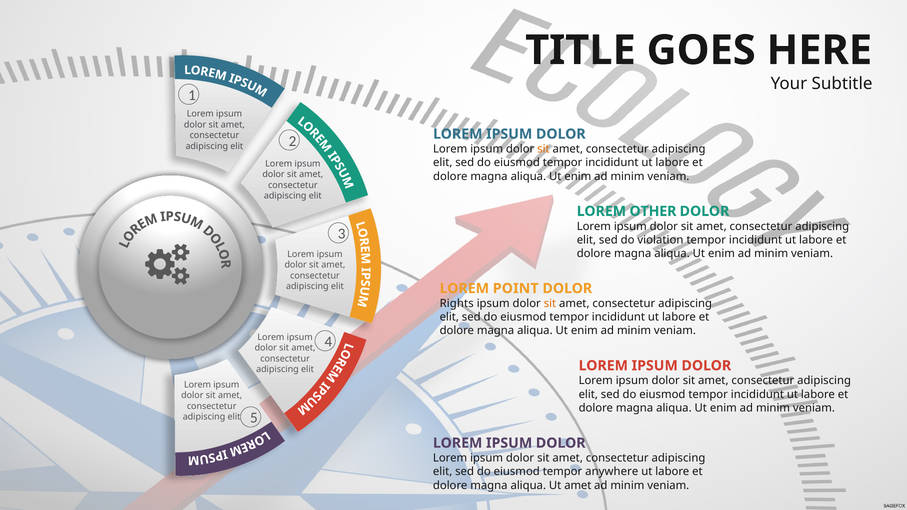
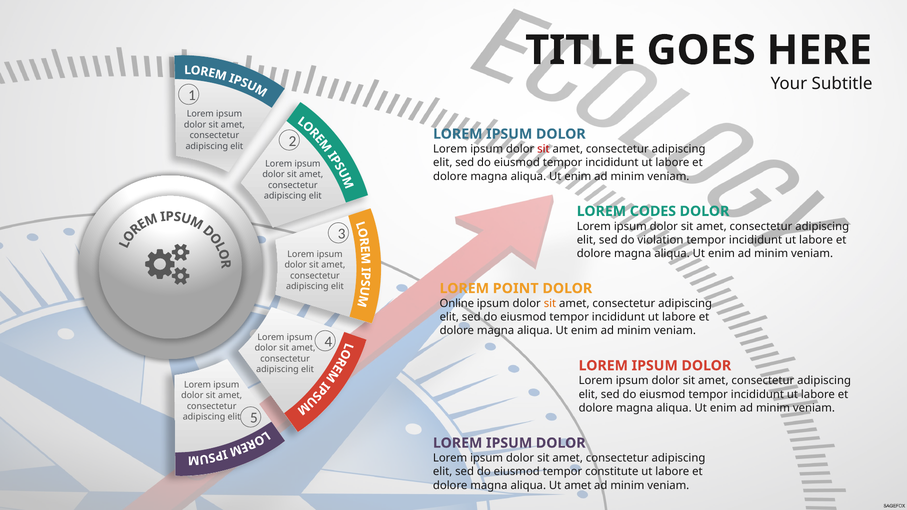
sit at (543, 149) colour: orange -> red
OTHER: OTHER -> CODES
Rights: Rights -> Online
anywhere: anywhere -> constitute
